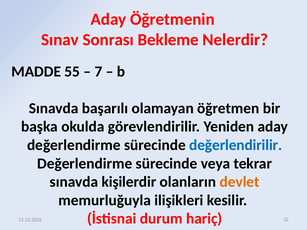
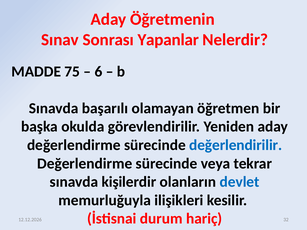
Bekleme: Bekleme -> Yapanlar
55: 55 -> 75
7: 7 -> 6
devlet colour: orange -> blue
